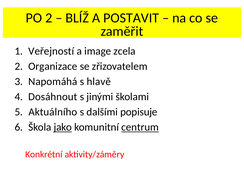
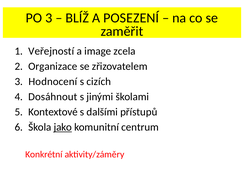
PO 2: 2 -> 3
POSTAVIT: POSTAVIT -> POSEZENÍ
Napomáhá: Napomáhá -> Hodnocení
hlavě: hlavě -> cizích
Aktuálního: Aktuálního -> Kontextové
popisuje: popisuje -> přístupů
centrum underline: present -> none
